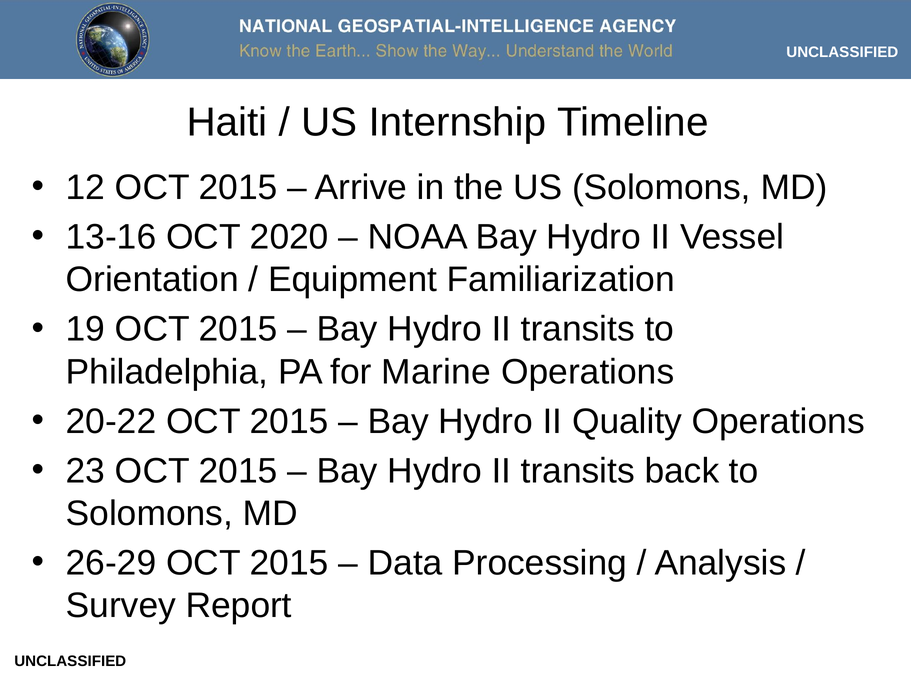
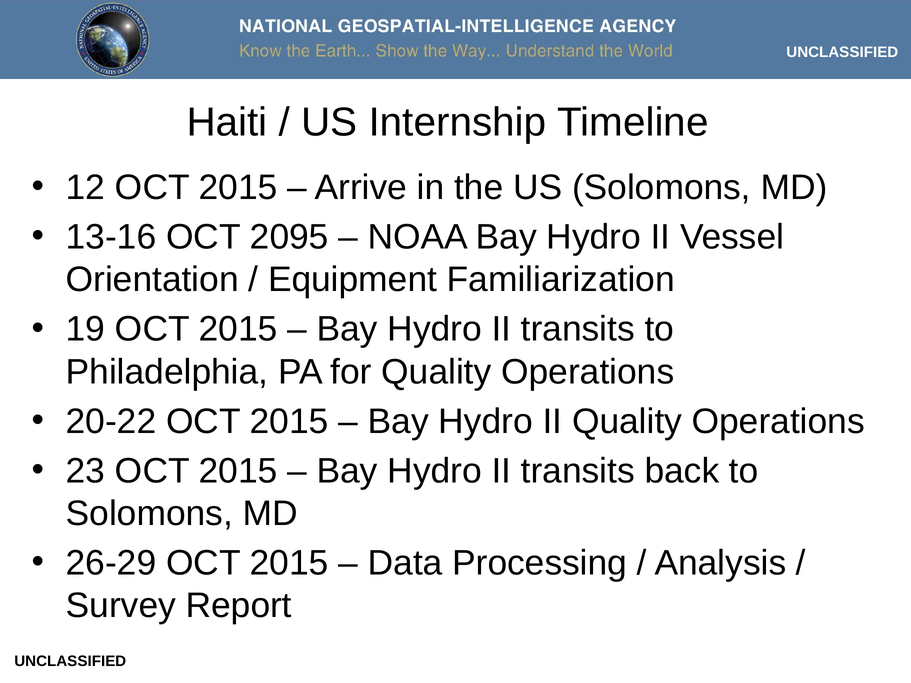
2020: 2020 -> 2095
for Marine: Marine -> Quality
